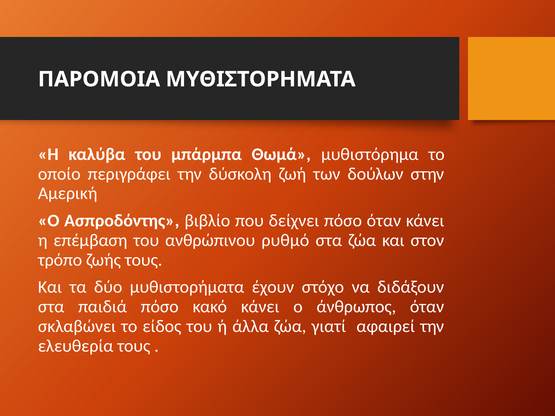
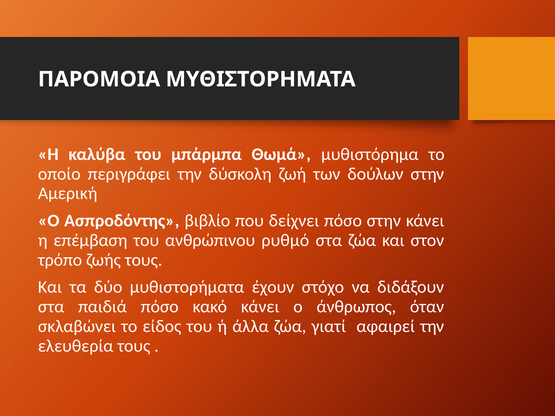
πόσο όταν: όταν -> στην
